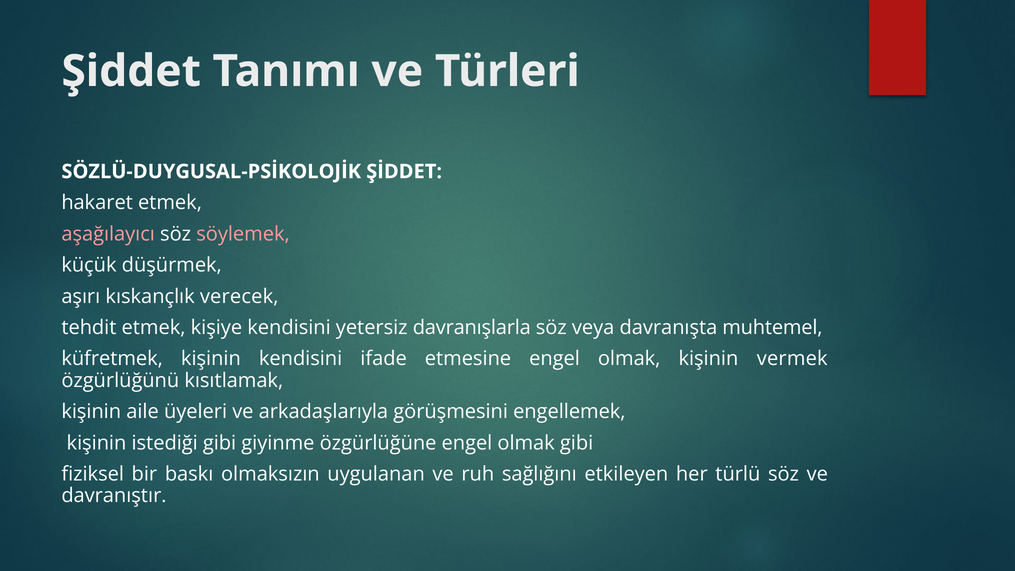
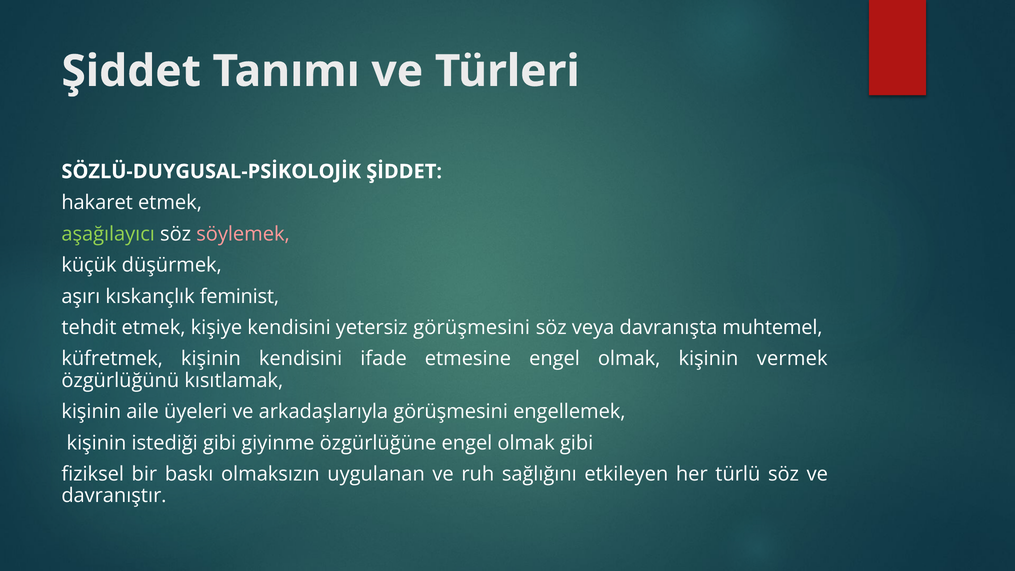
aşağılayıcı colour: pink -> light green
verecek: verecek -> feminist
yetersiz davranışlarla: davranışlarla -> görüşmesini
